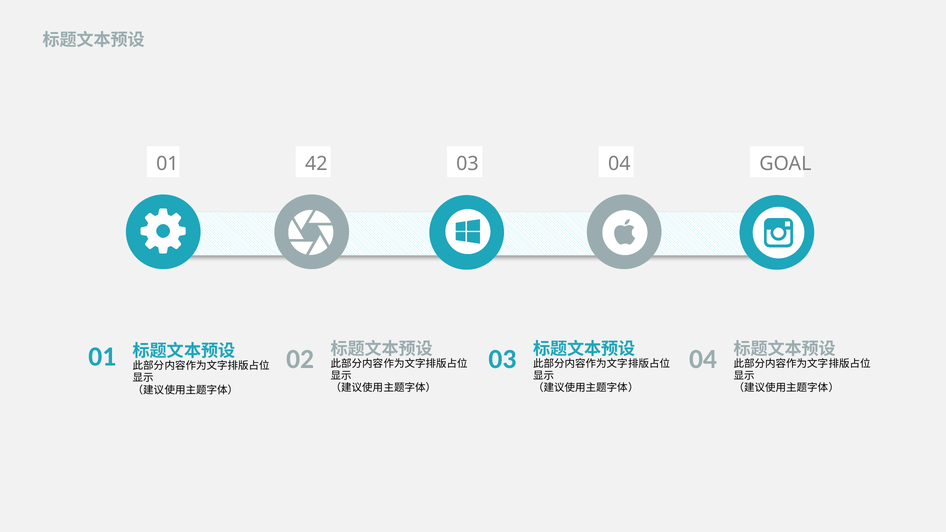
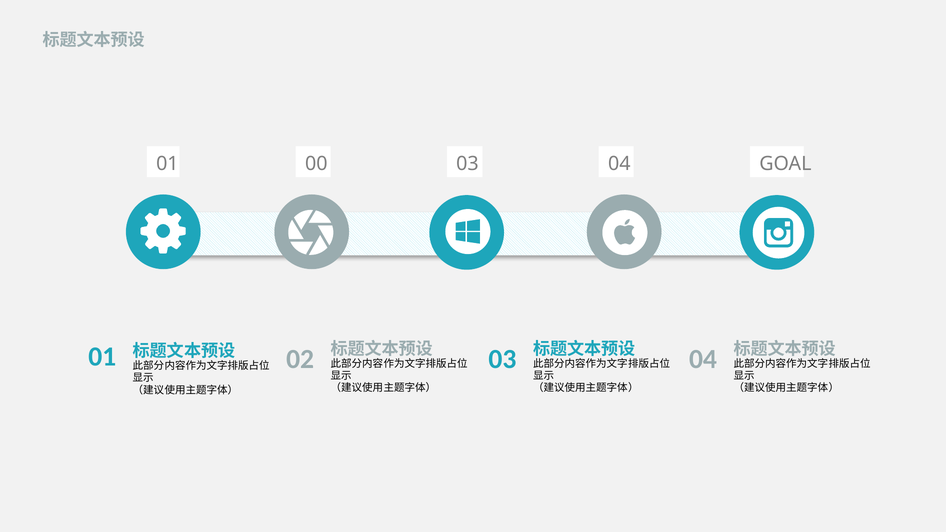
42: 42 -> 00
